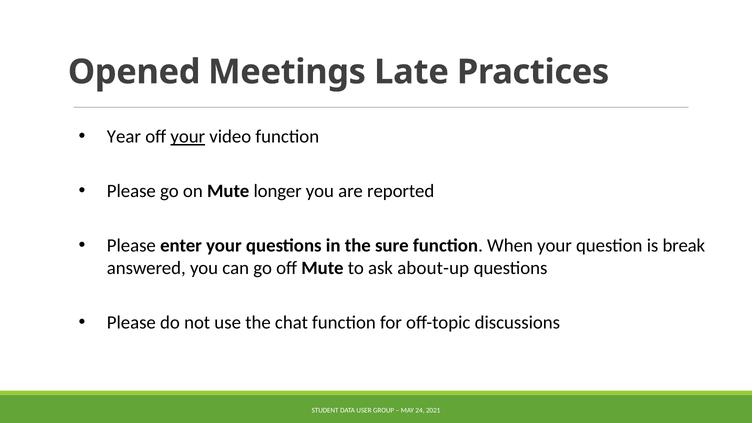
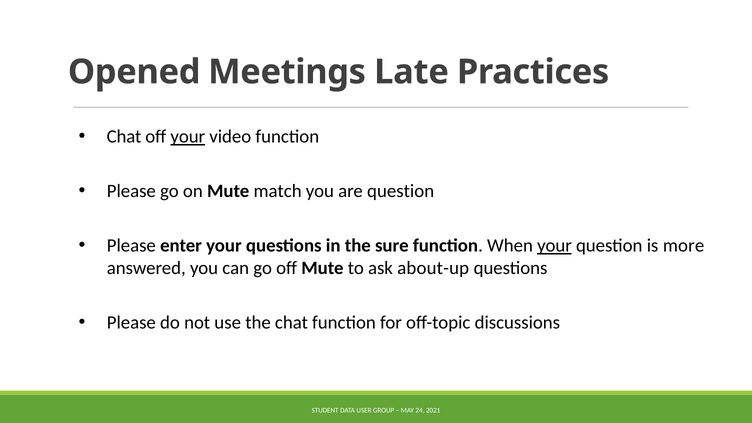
Year at (124, 137): Year -> Chat
longer: longer -> match
are reported: reported -> question
your at (554, 246) underline: none -> present
break: break -> more
